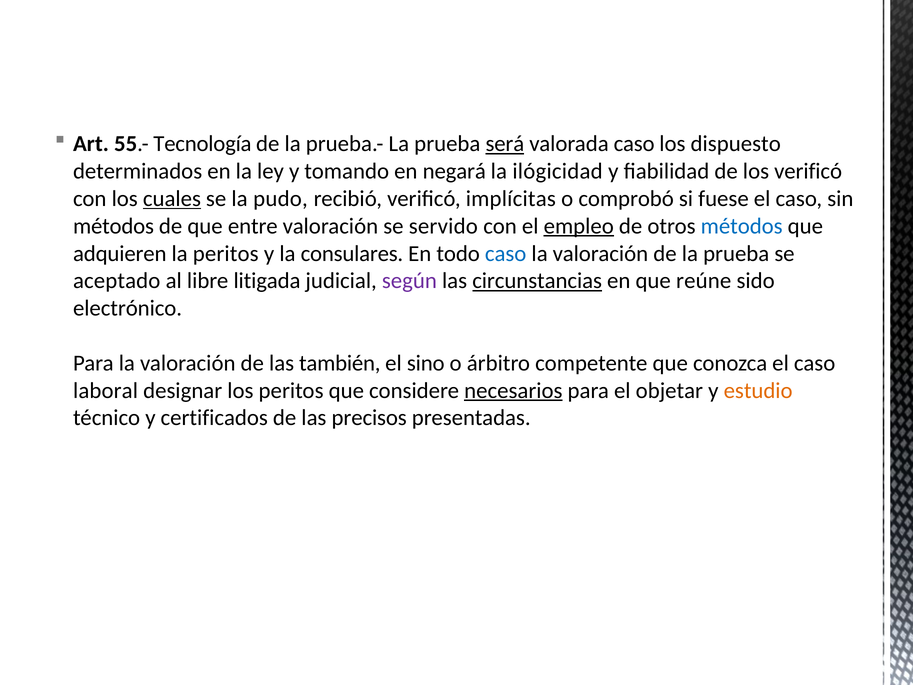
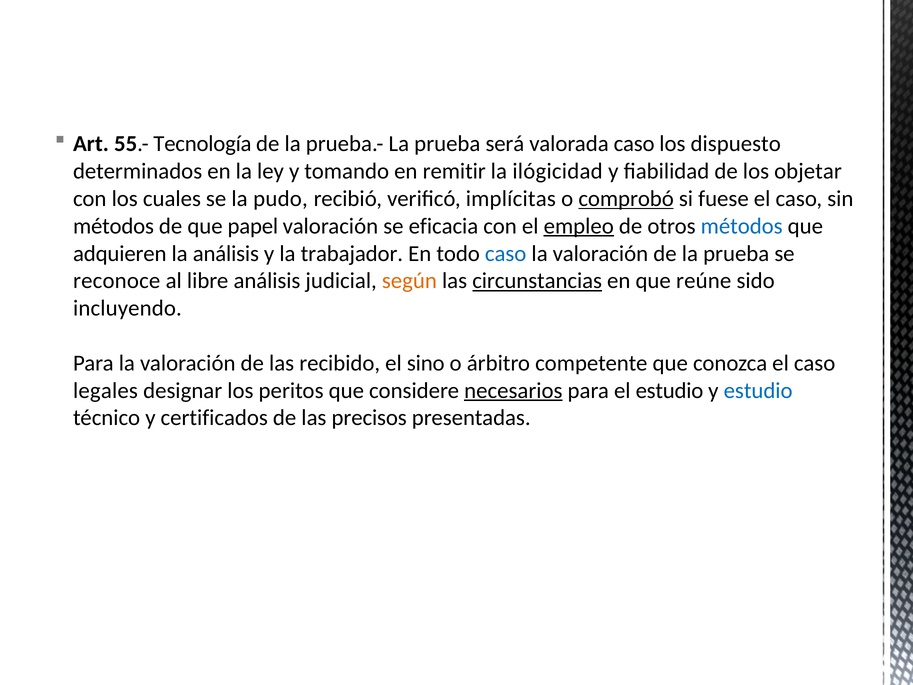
será underline: present -> none
negará: negará -> remitir
los verificó: verificó -> objetar
cuales underline: present -> none
comprobó underline: none -> present
entre: entre -> papel
servido: servido -> eficacia
la peritos: peritos -> análisis
consulares: consulares -> trabajador
aceptado: aceptado -> reconoce
libre litigada: litigada -> análisis
según colour: purple -> orange
electrónico: electrónico -> incluyendo
también: también -> recibido
laboral: laboral -> legales
el objetar: objetar -> estudio
estudio at (758, 390) colour: orange -> blue
